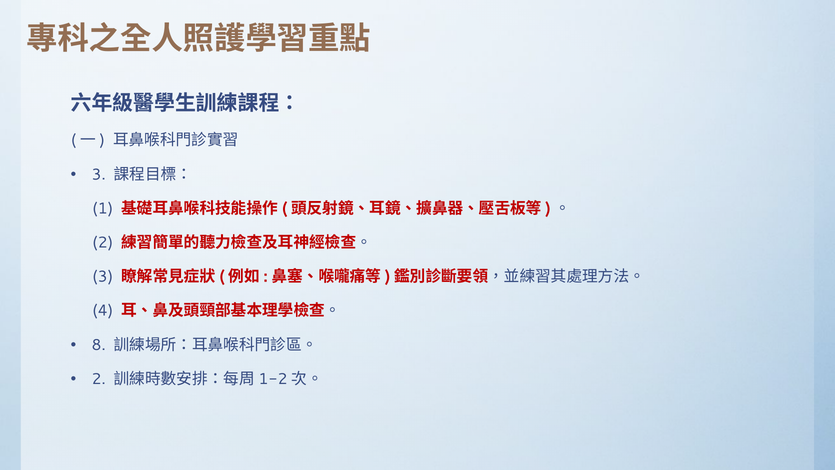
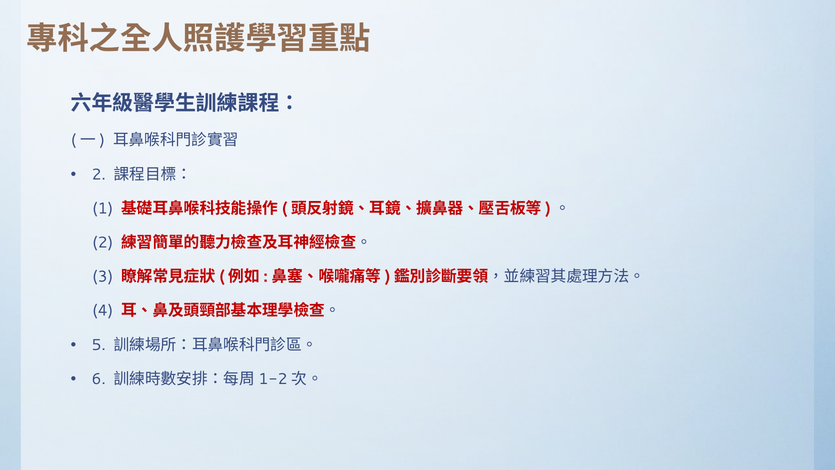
3 at (99, 174): 3 -> 2
8: 8 -> 5
2 at (99, 379): 2 -> 6
